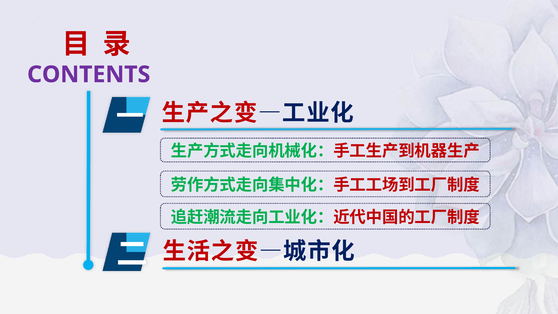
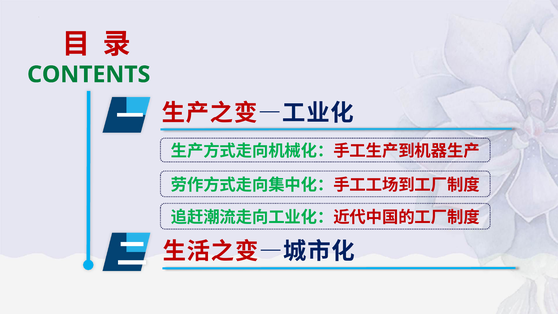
CONTENTS colour: purple -> green
